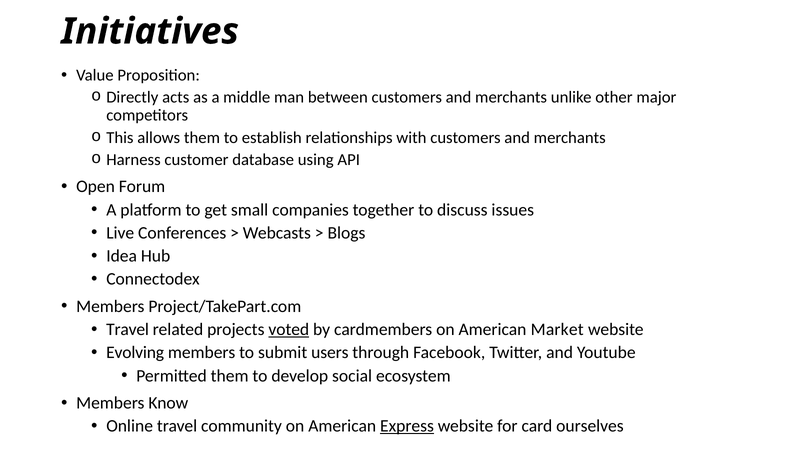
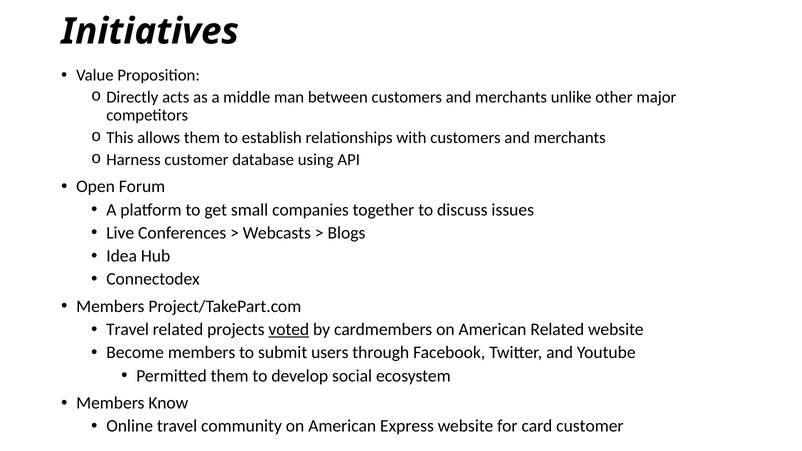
American Market: Market -> Related
Evolving: Evolving -> Become
Express underline: present -> none
card ourselves: ourselves -> customer
